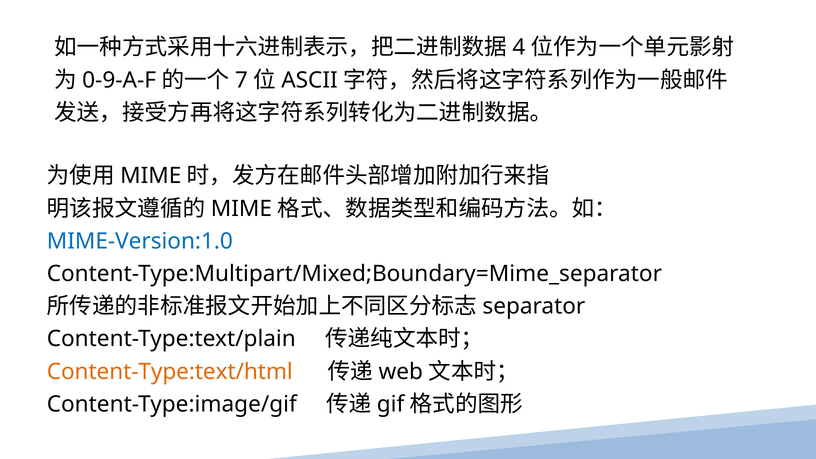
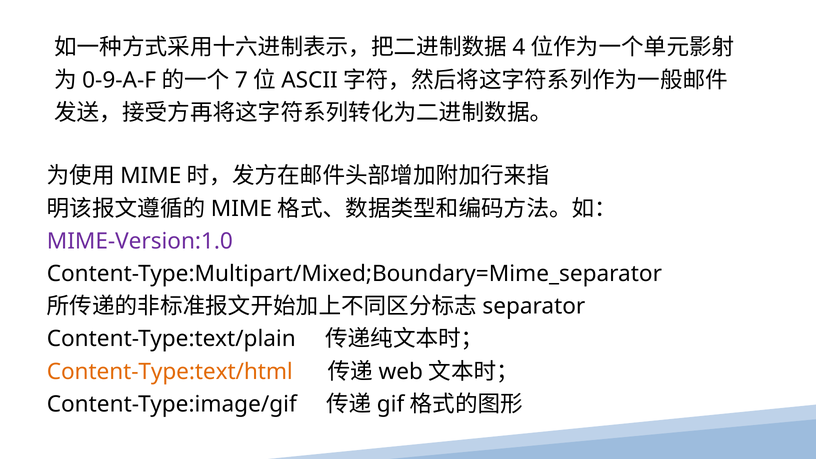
MIME-Version:1.0 colour: blue -> purple
